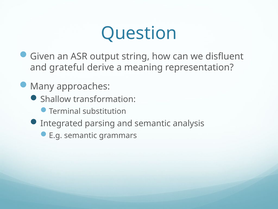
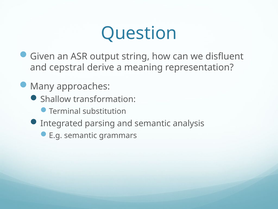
grateful: grateful -> cepstral
